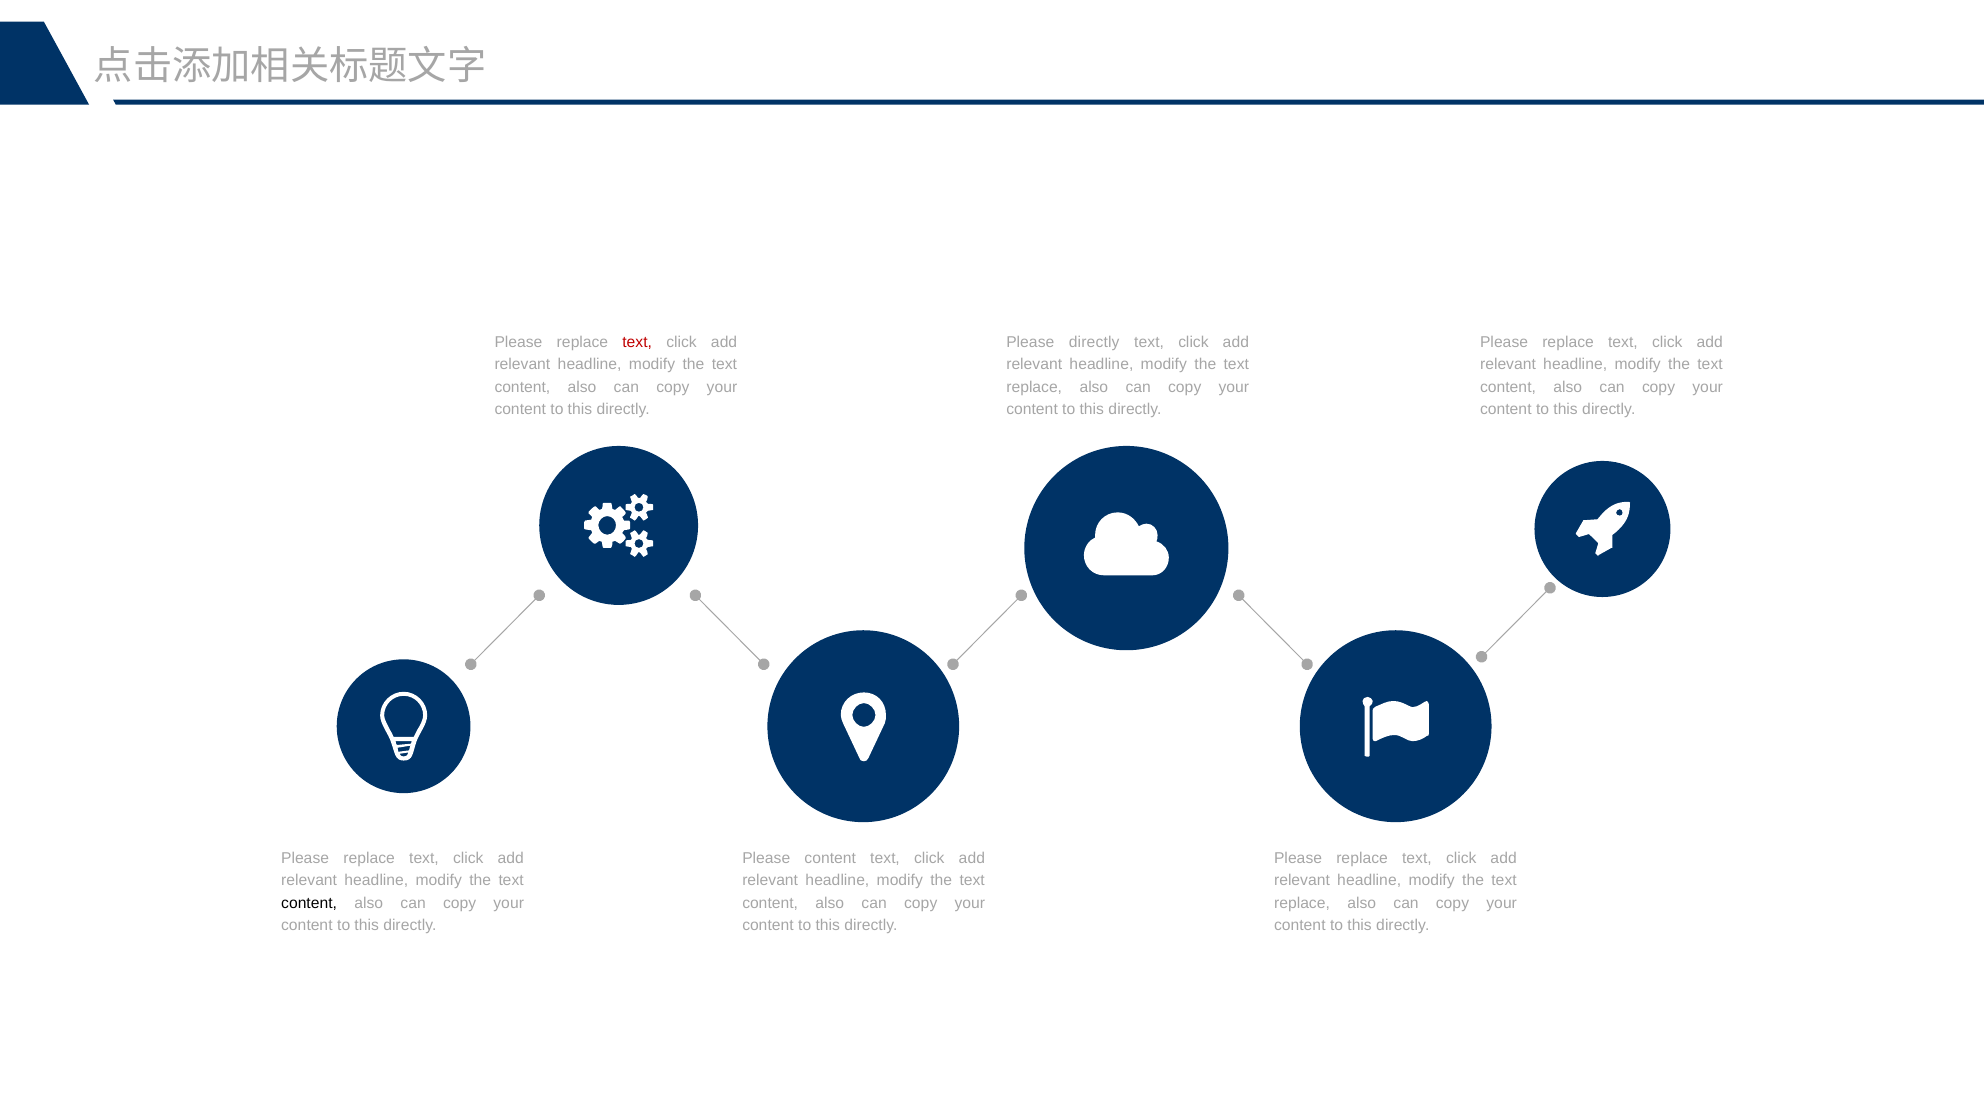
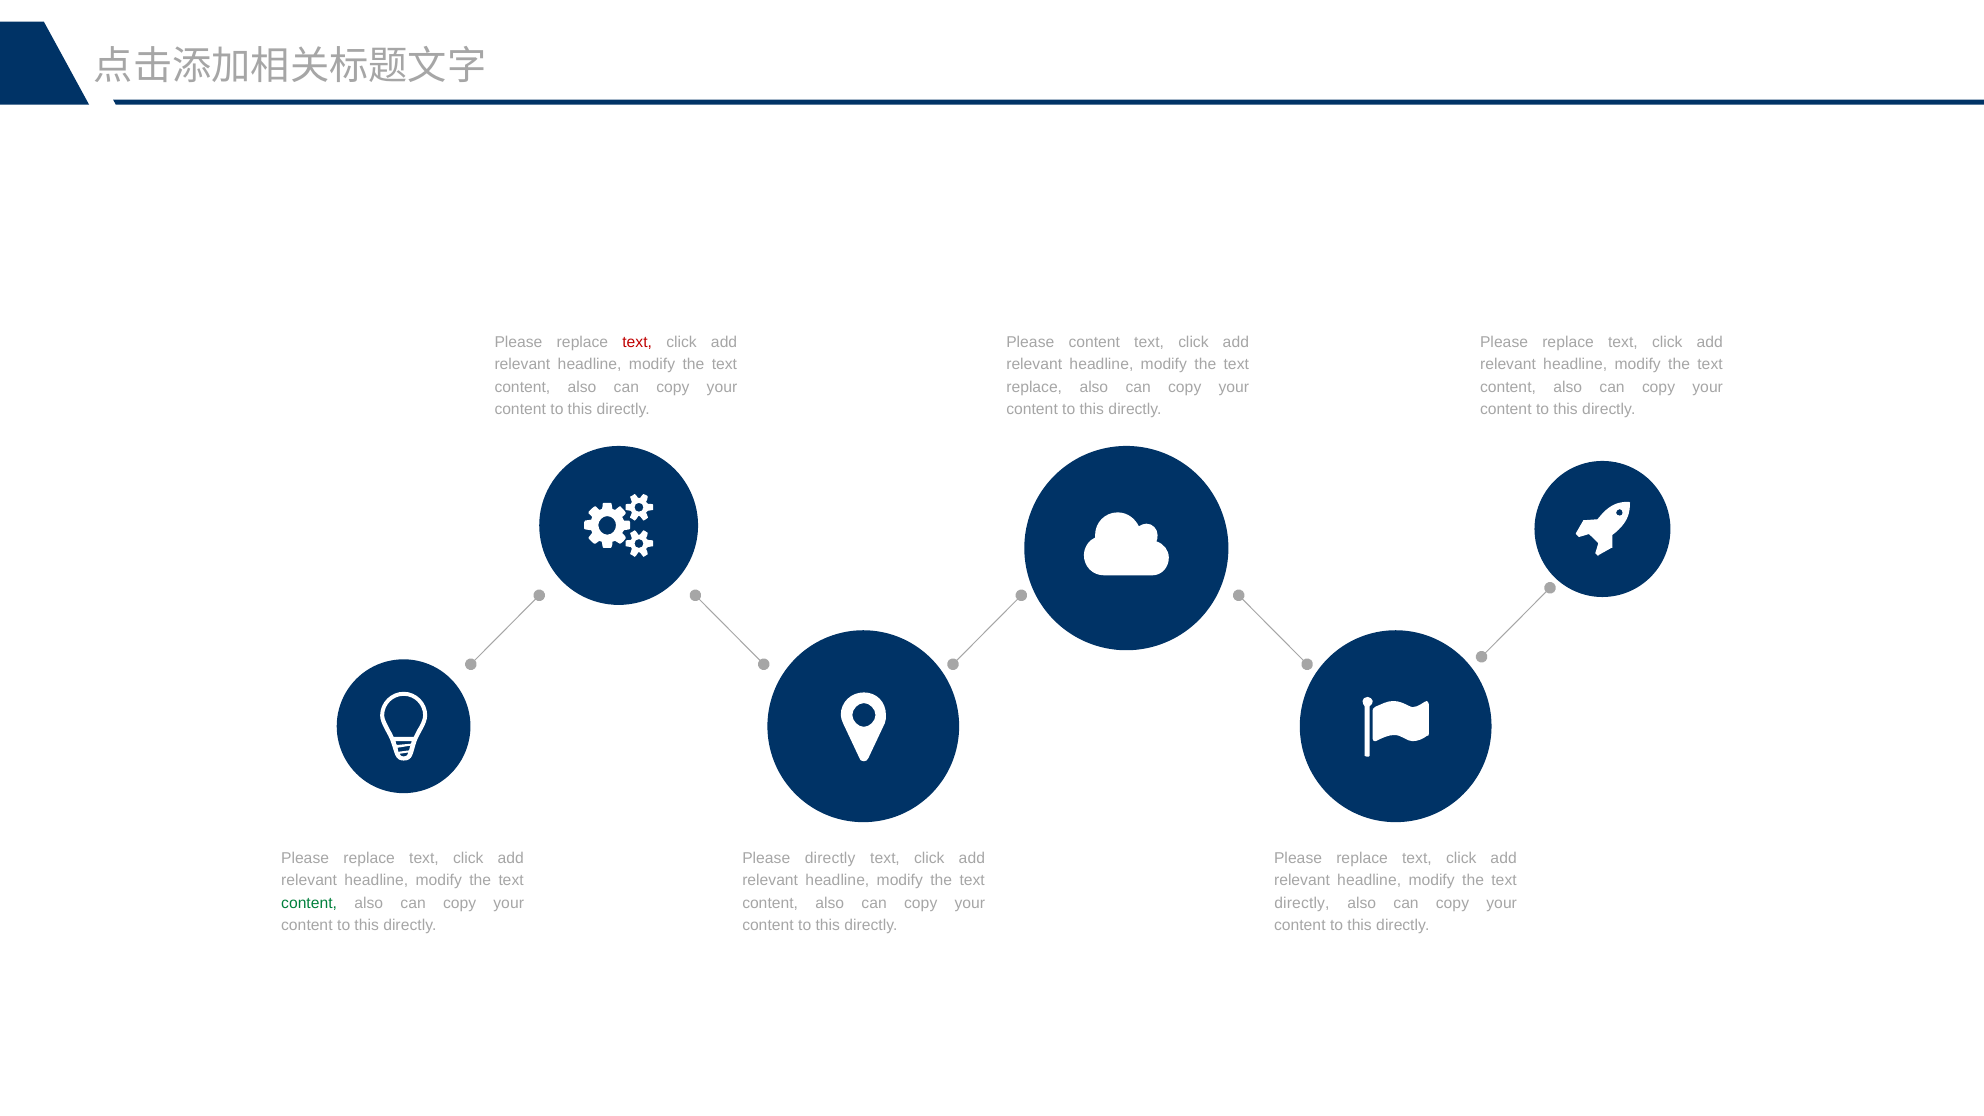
Please directly: directly -> content
Please content: content -> directly
content at (309, 903) colour: black -> green
replace at (1302, 903): replace -> directly
